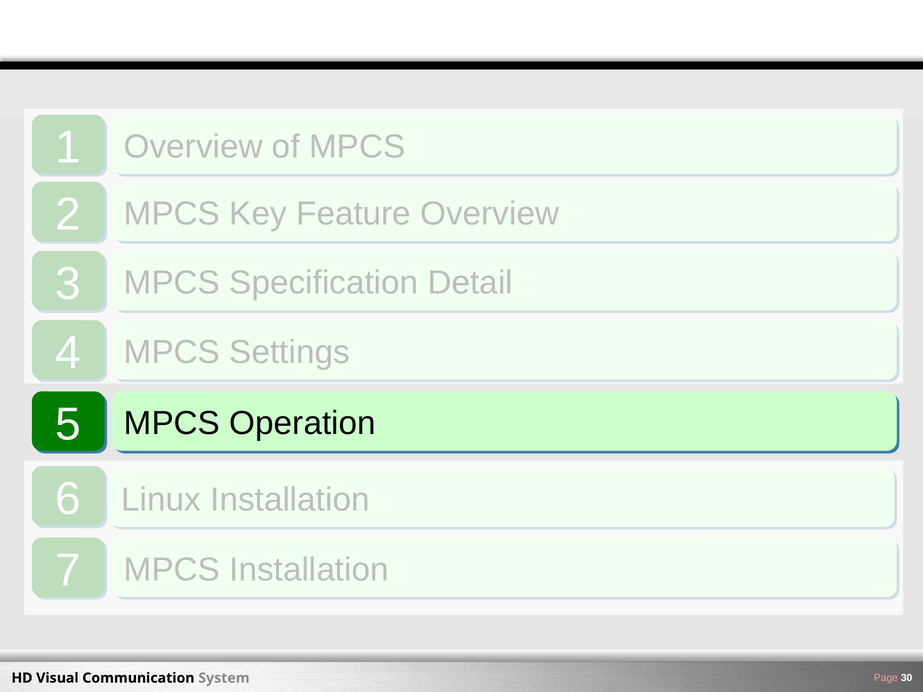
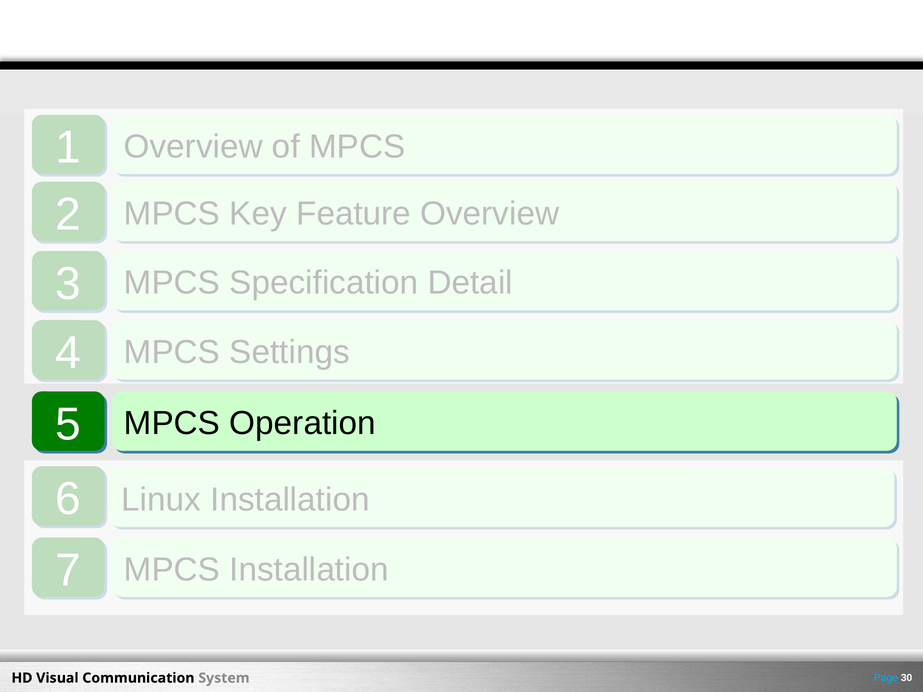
Page colour: pink -> light blue
